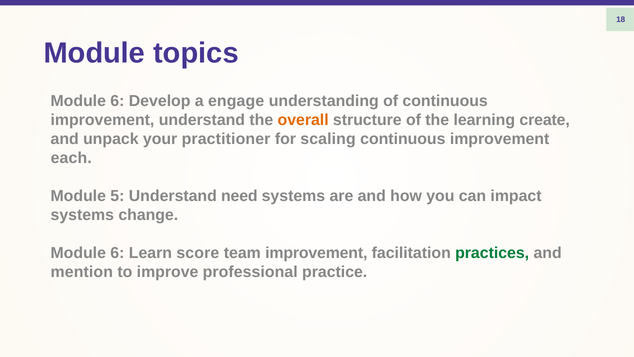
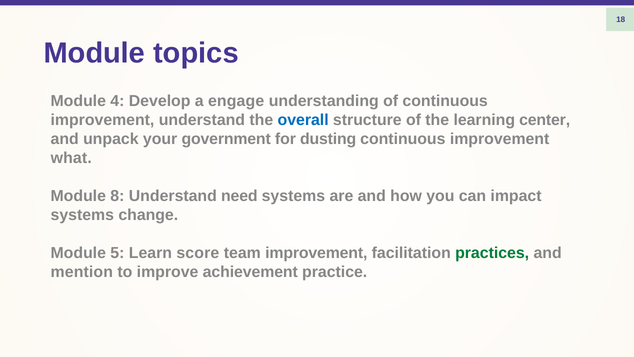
6 at (117, 101): 6 -> 4
overall colour: orange -> blue
create: create -> center
practitioner: practitioner -> government
scaling: scaling -> dusting
each: each -> what
5: 5 -> 8
6 at (117, 253): 6 -> 5
professional: professional -> achievement
